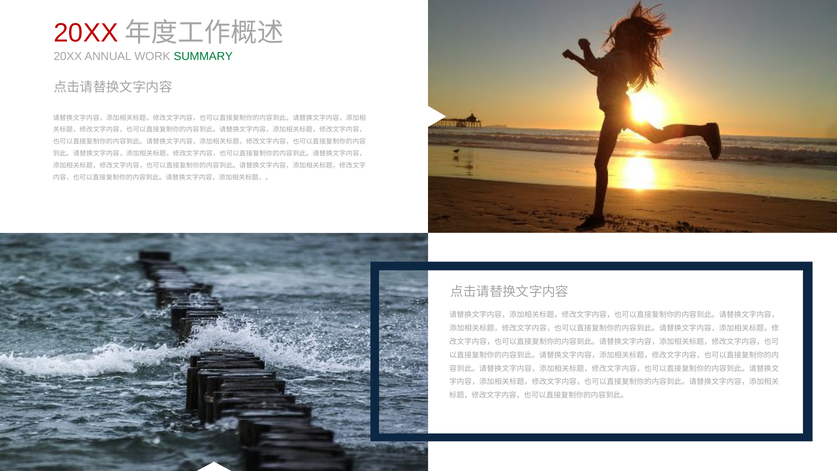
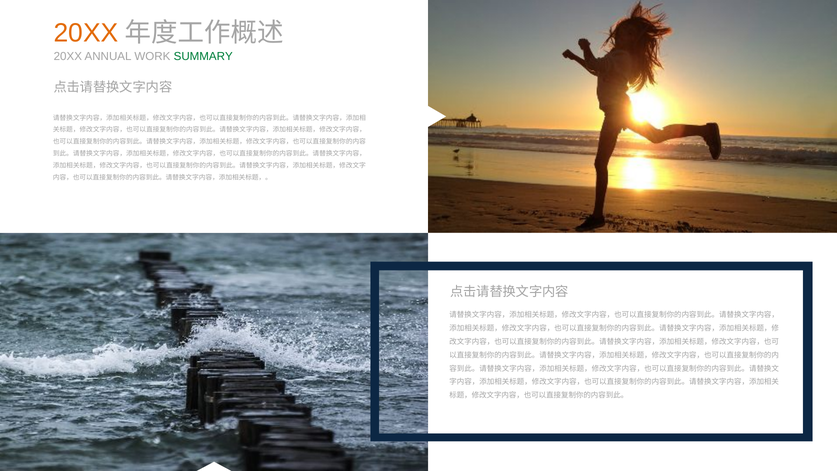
20XX at (86, 33) colour: red -> orange
